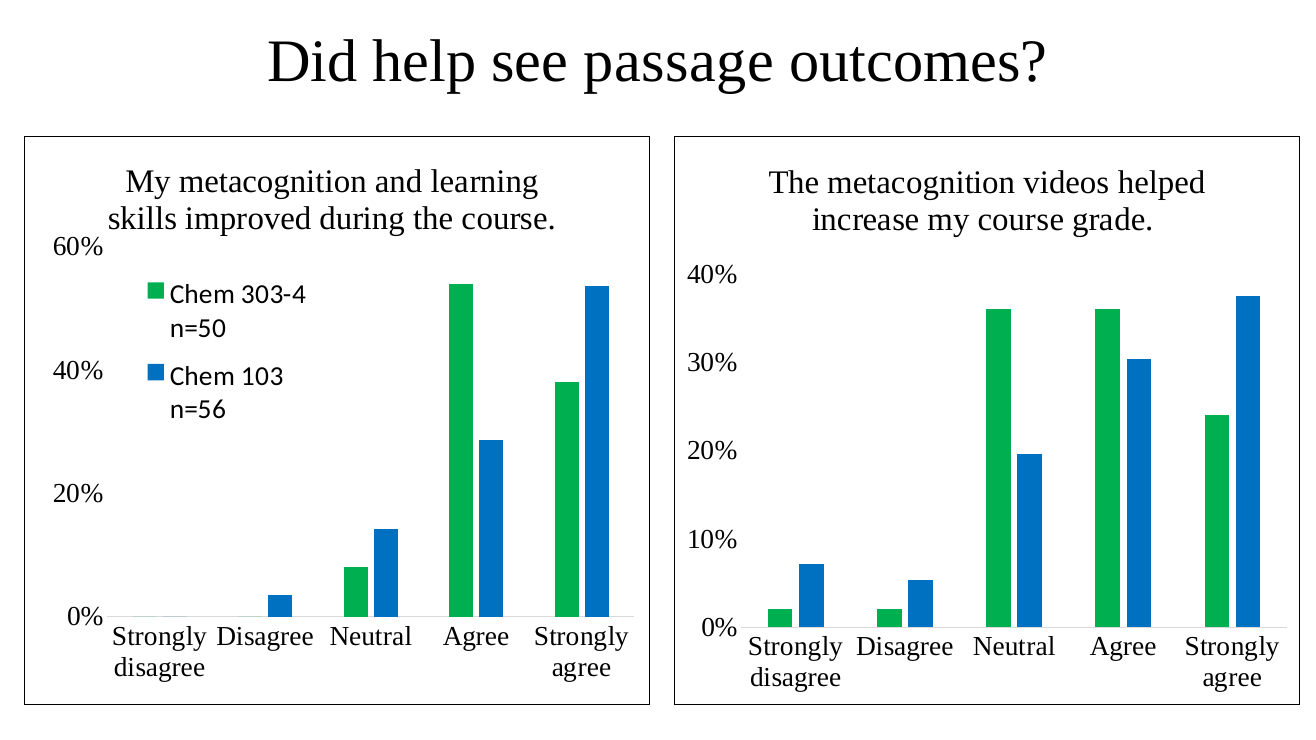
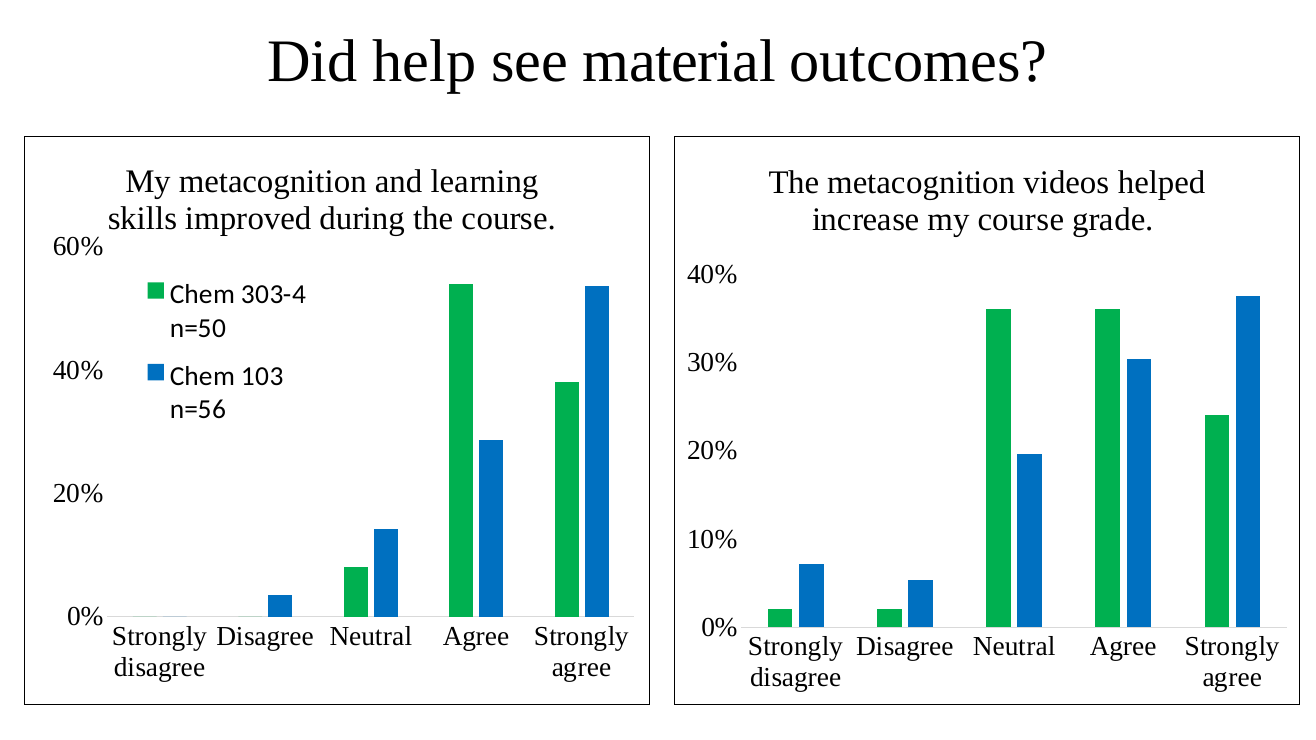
passage: passage -> material
